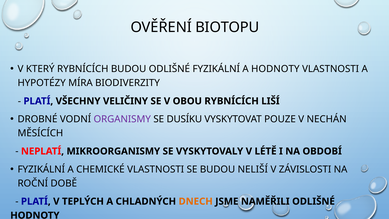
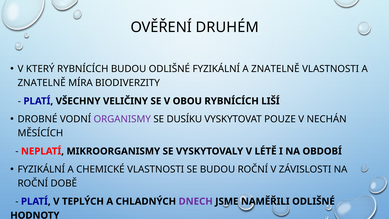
BIOTOPU: BIOTOPU -> DRUHÉM
FYZIKÁLNÍ A HODNOTY: HODNOTY -> ZNATELNĚ
HYPOTÉZY at (42, 83): HYPOTÉZY -> ZNATELNĚ
BUDOU NELIŠÍ: NELIŠÍ -> ROČNÍ
DNECH colour: orange -> purple
